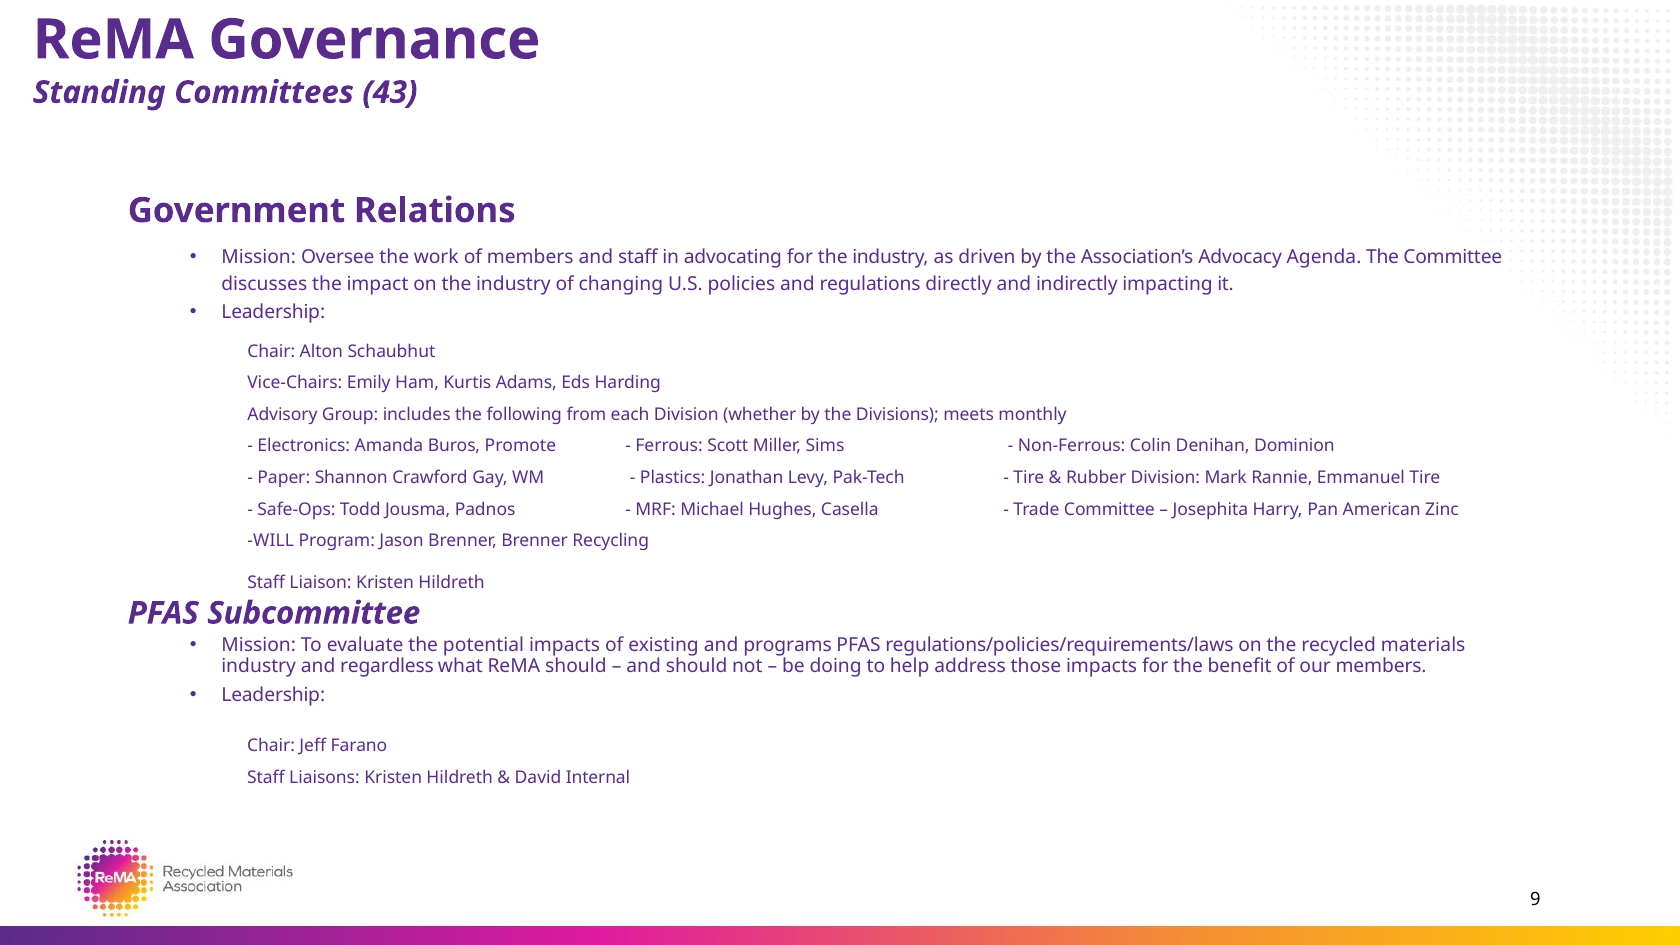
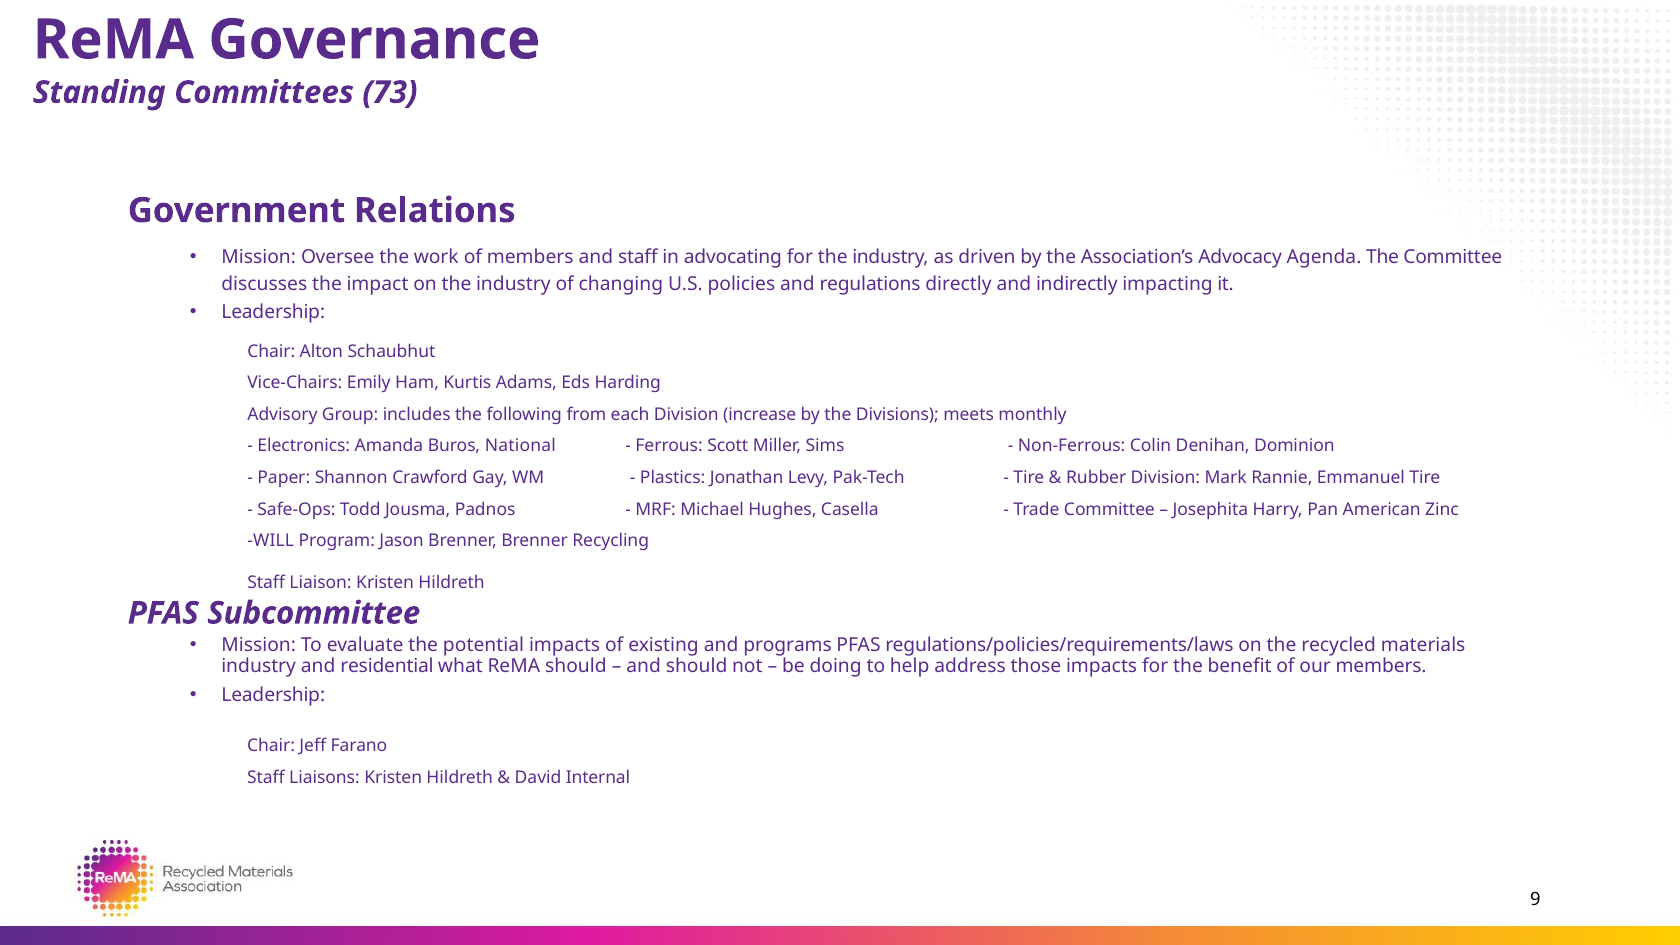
43: 43 -> 73
whether: whether -> increase
Promote: Promote -> National
regardless: regardless -> residential
